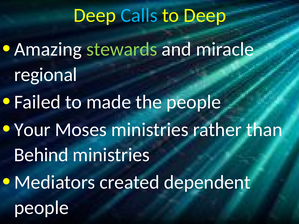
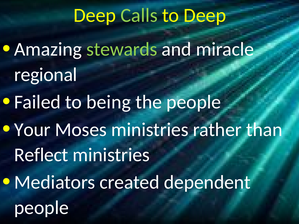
Calls colour: light blue -> light green
made: made -> being
Behind: Behind -> Reflect
